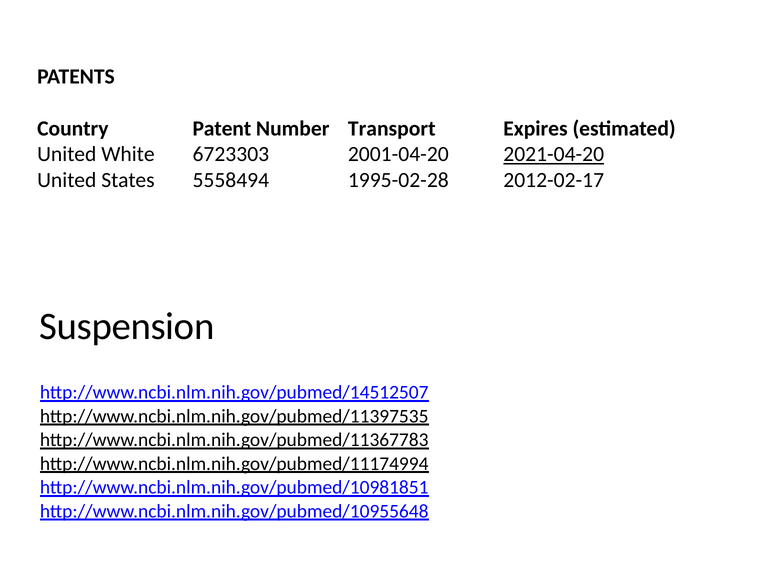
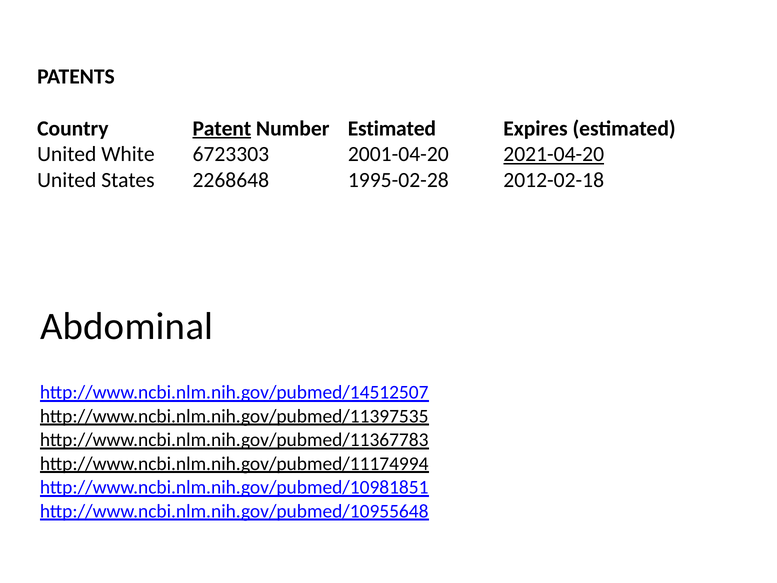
Patent underline: none -> present
Number Transport: Transport -> Estimated
5558494: 5558494 -> 2268648
2012-02-17: 2012-02-17 -> 2012-02-18
Suspension: Suspension -> Abdominal
